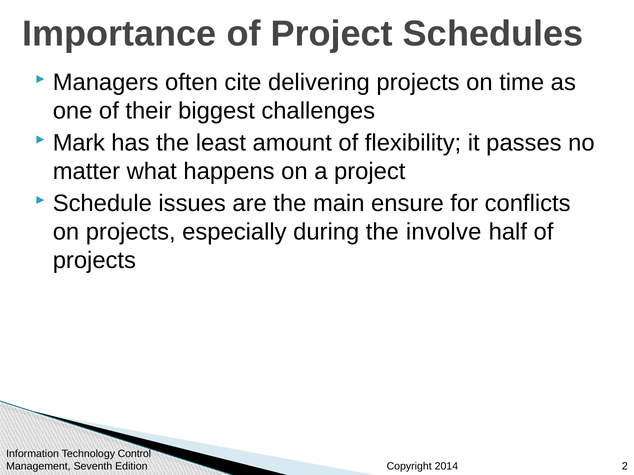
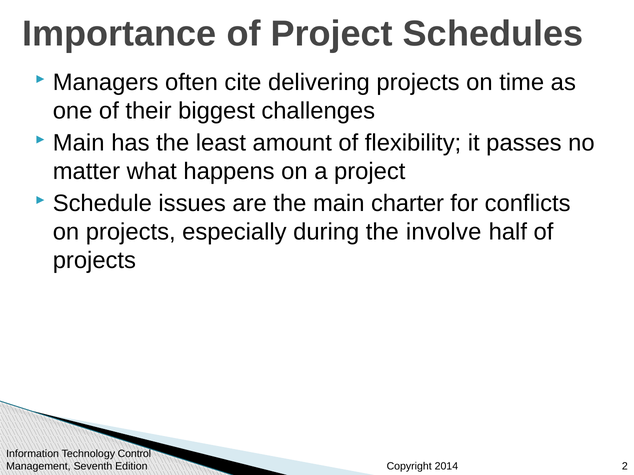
Mark at (79, 143): Mark -> Main
ensure: ensure -> charter
